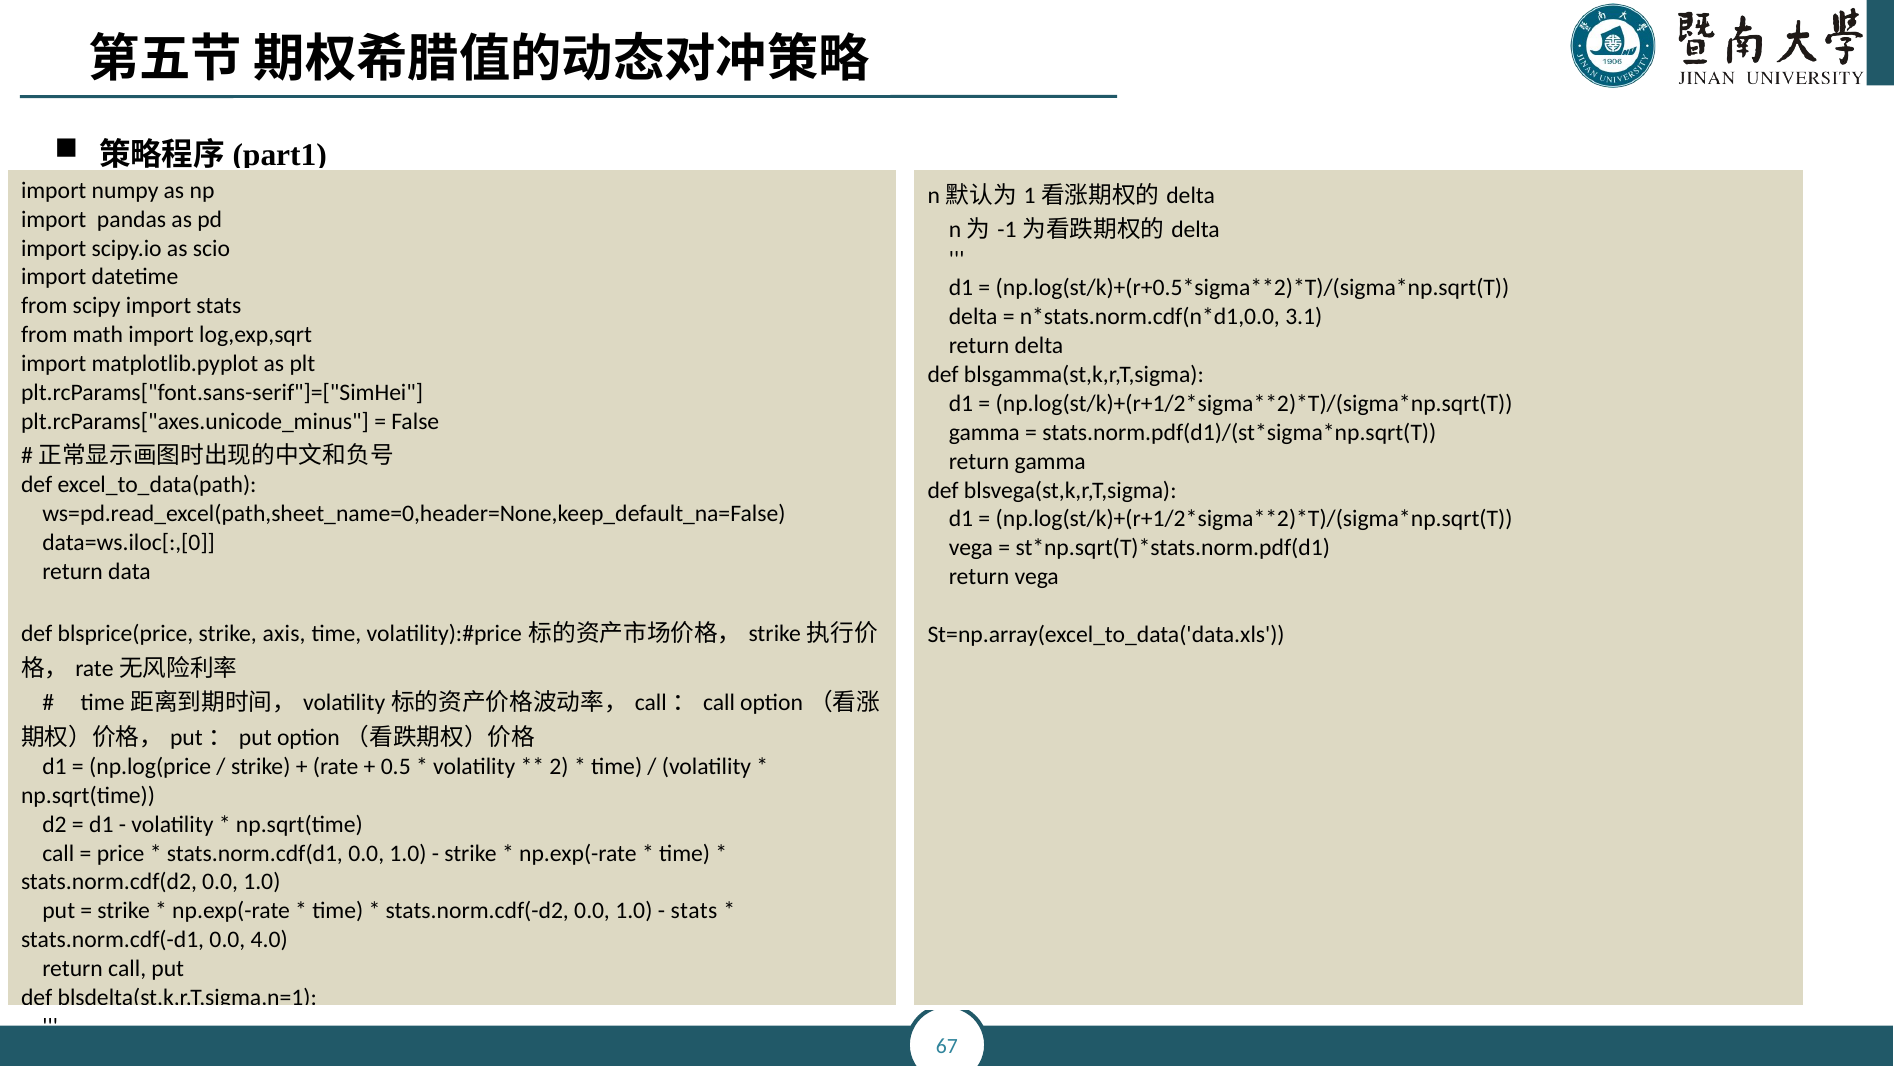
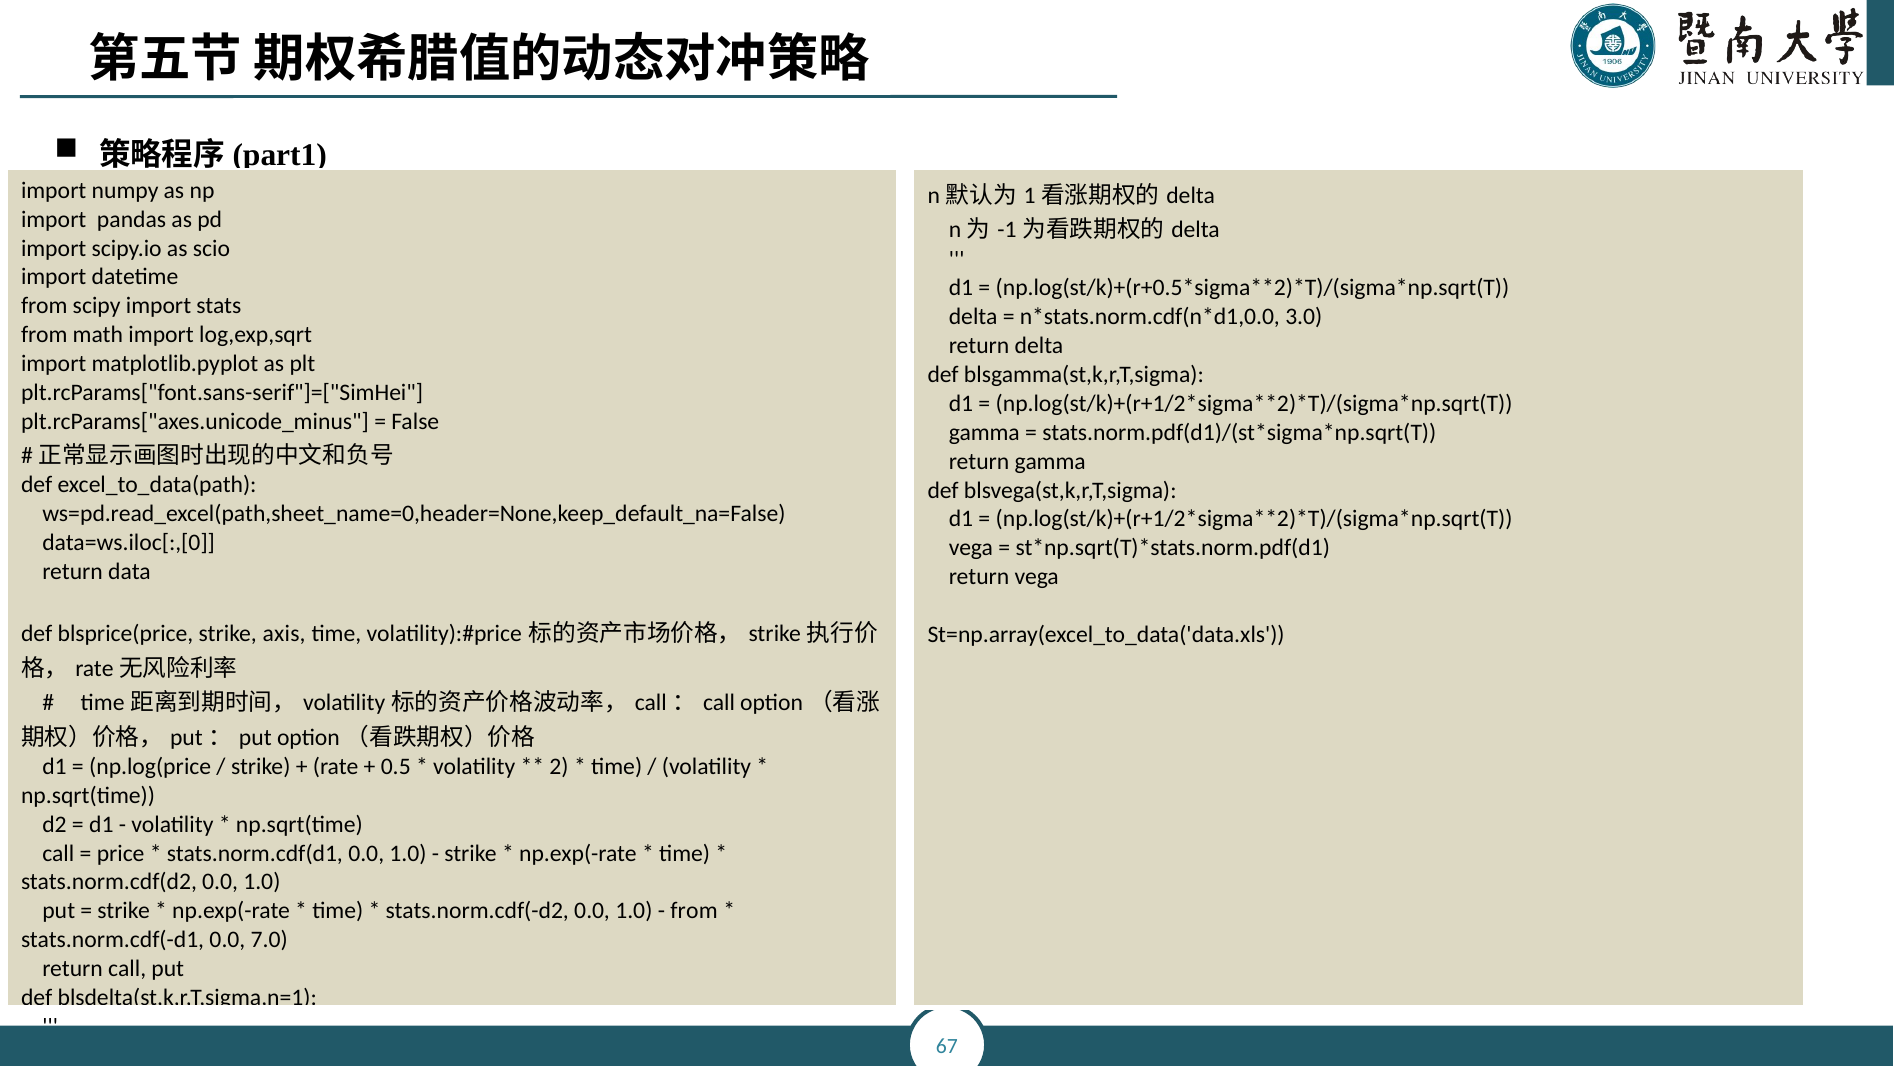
3.1: 3.1 -> 3.0
stats at (694, 911): stats -> from
4.0: 4.0 -> 7.0
